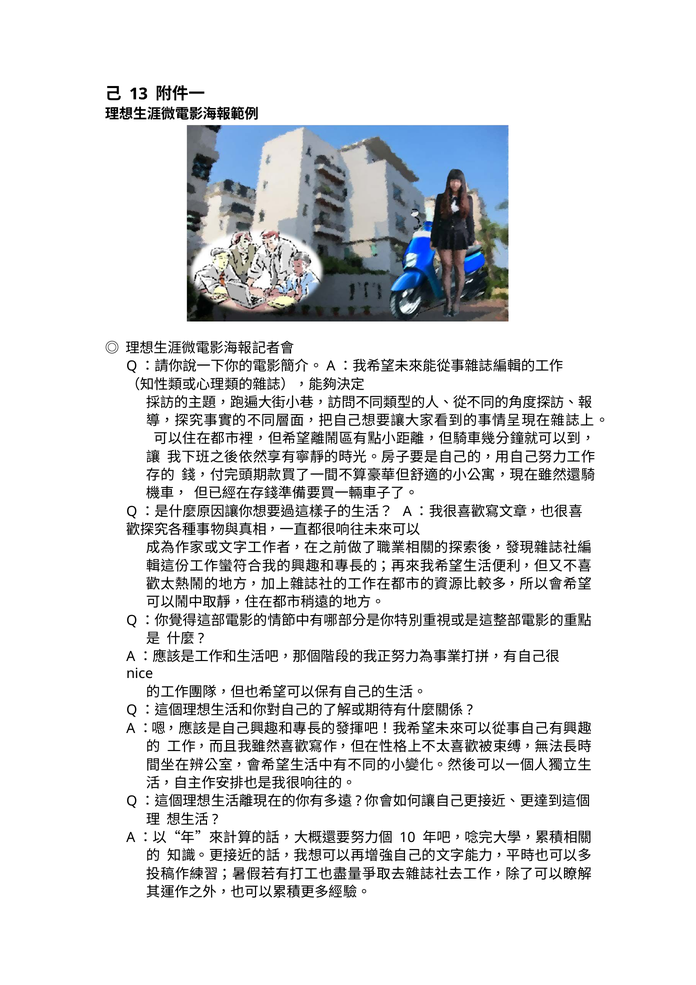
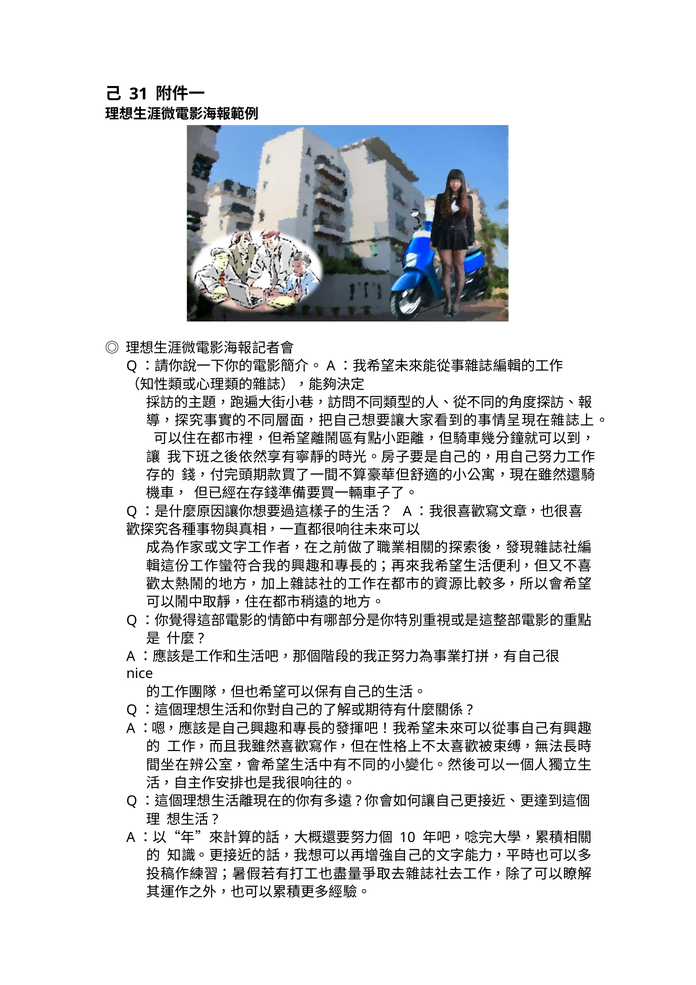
13: 13 -> 31
